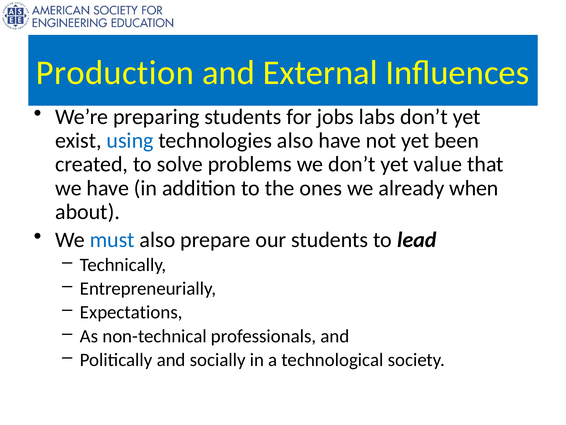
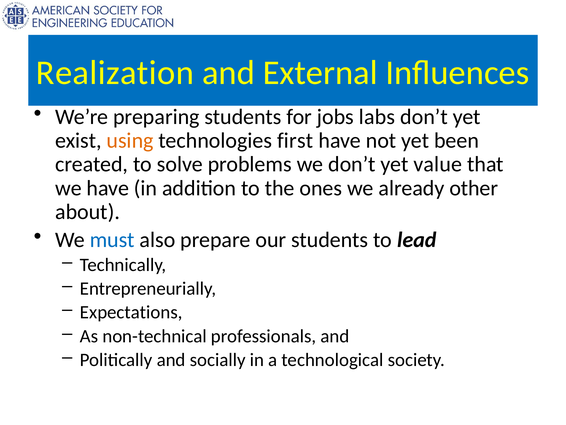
Production: Production -> Realization
using colour: blue -> orange
technologies also: also -> first
when: when -> other
